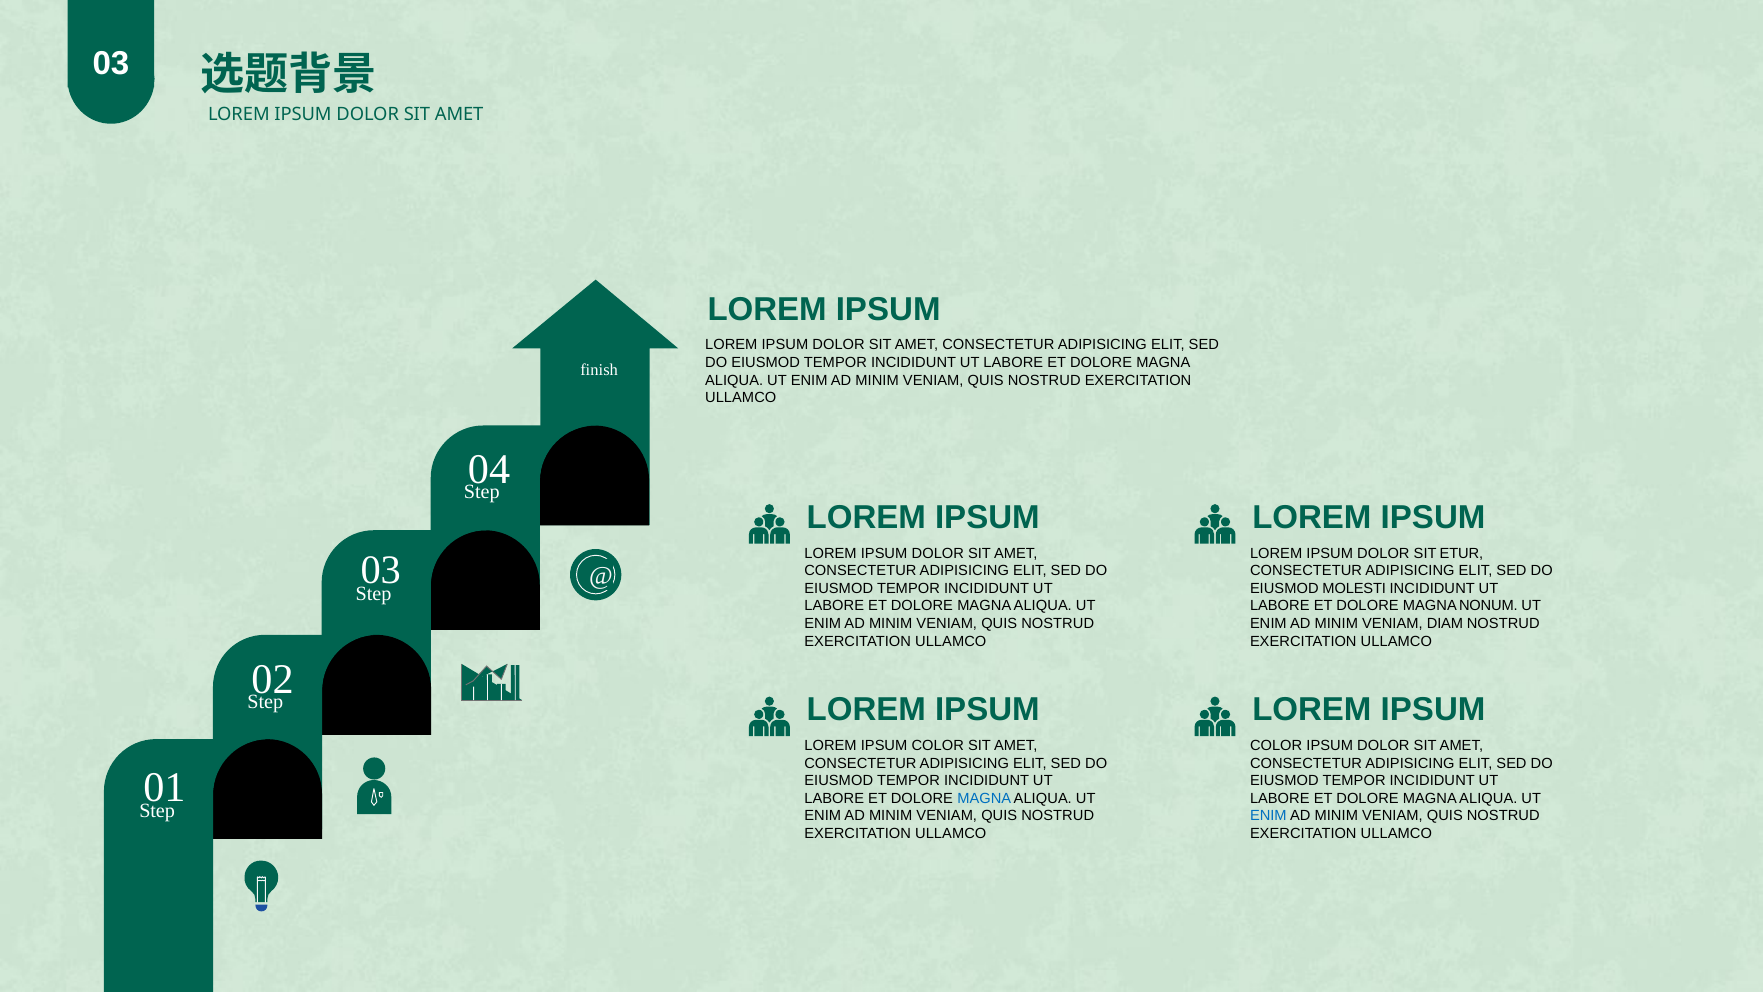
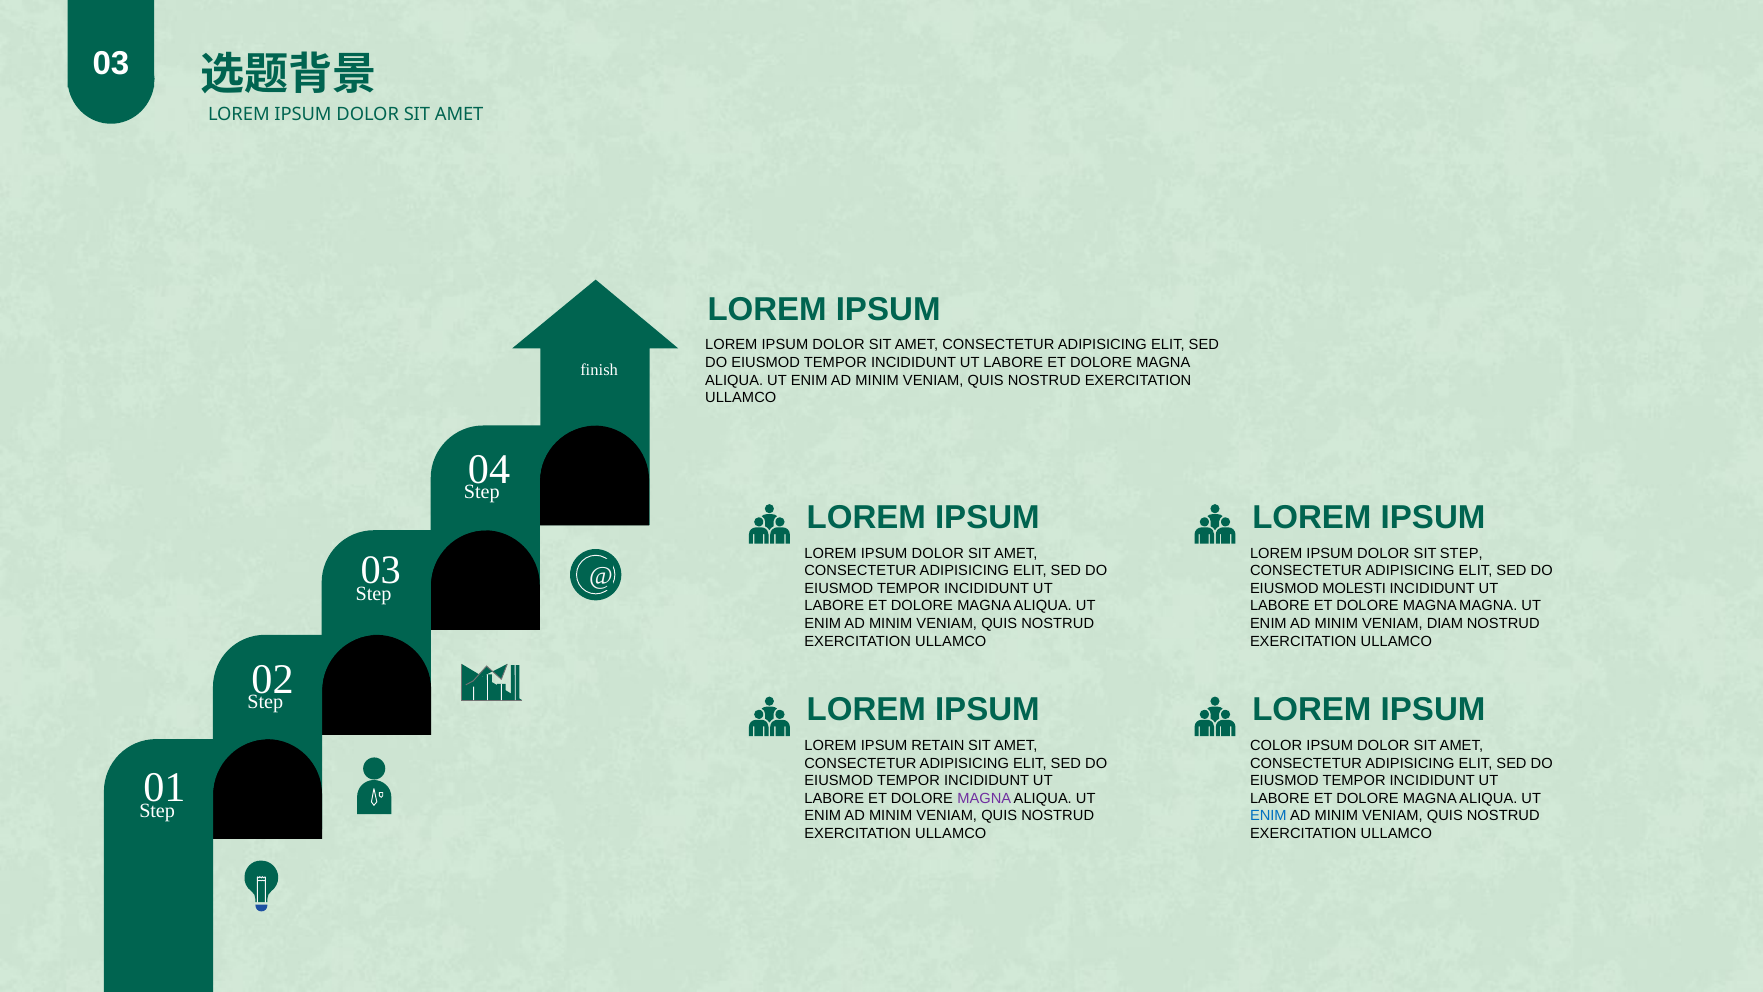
SIT ETUR: ETUR -> STEP
MAGNA NONUM: NONUM -> MAGNA
COLOR at (938, 745): COLOR -> RETAIN
MAGNA at (984, 798) colour: blue -> purple
